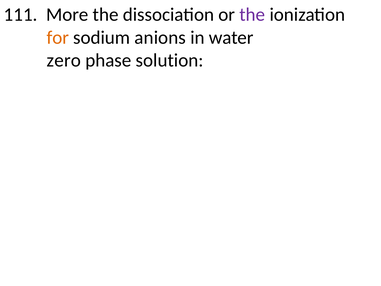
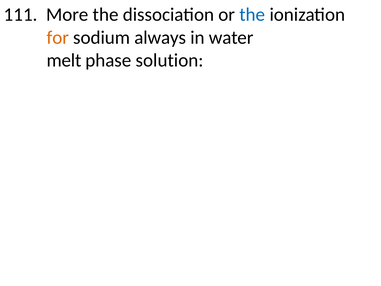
the at (252, 15) colour: purple -> blue
anions: anions -> always
zero: zero -> melt
